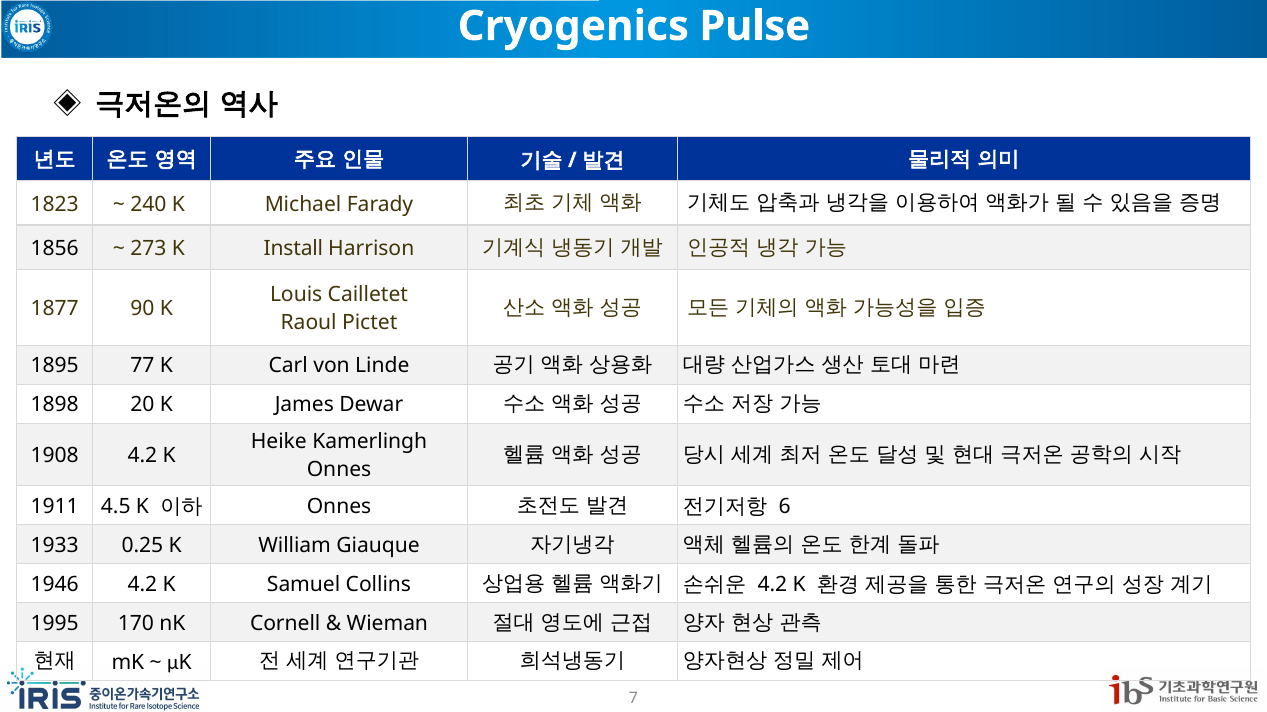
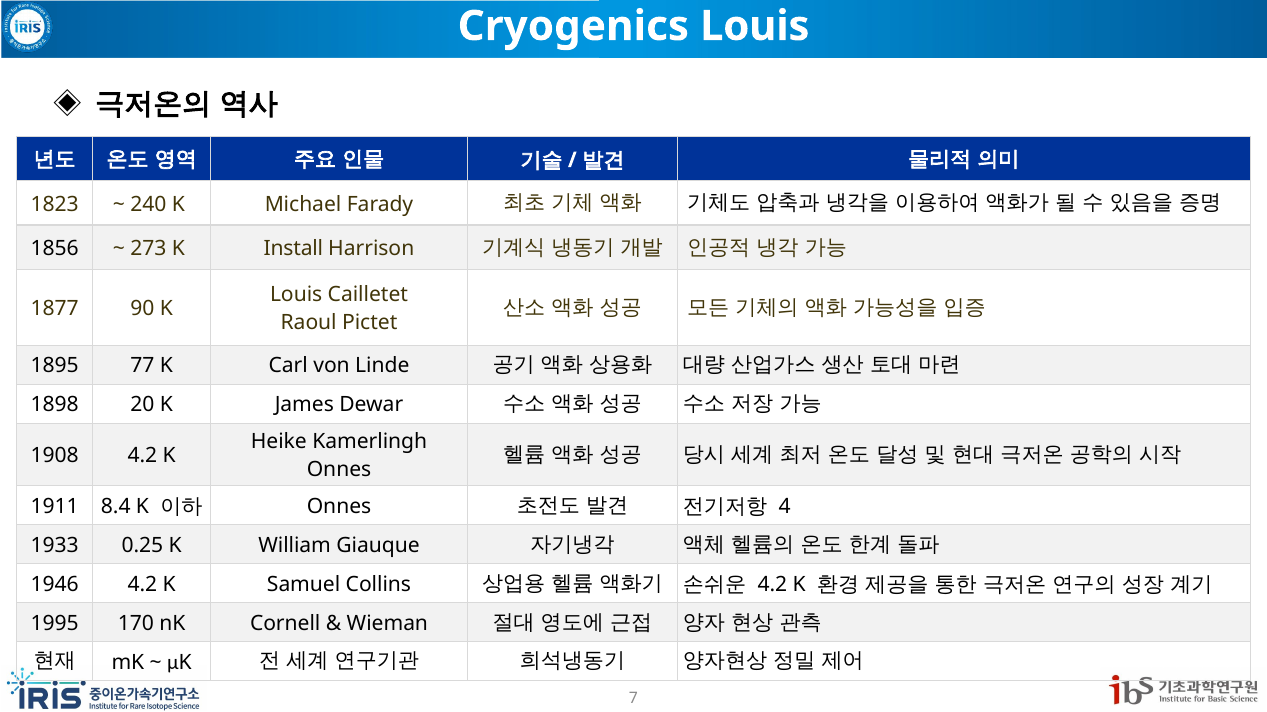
Cryogenics Pulse: Pulse -> Louis
4.5: 4.5 -> 8.4
6: 6 -> 4
